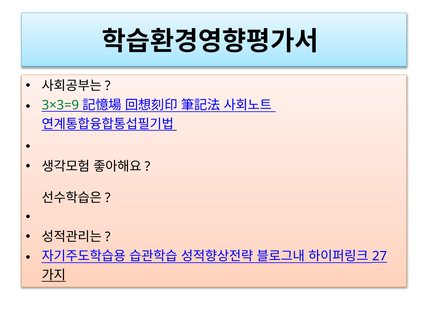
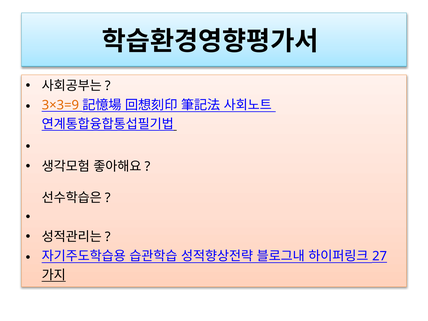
3×3=9 colour: green -> orange
